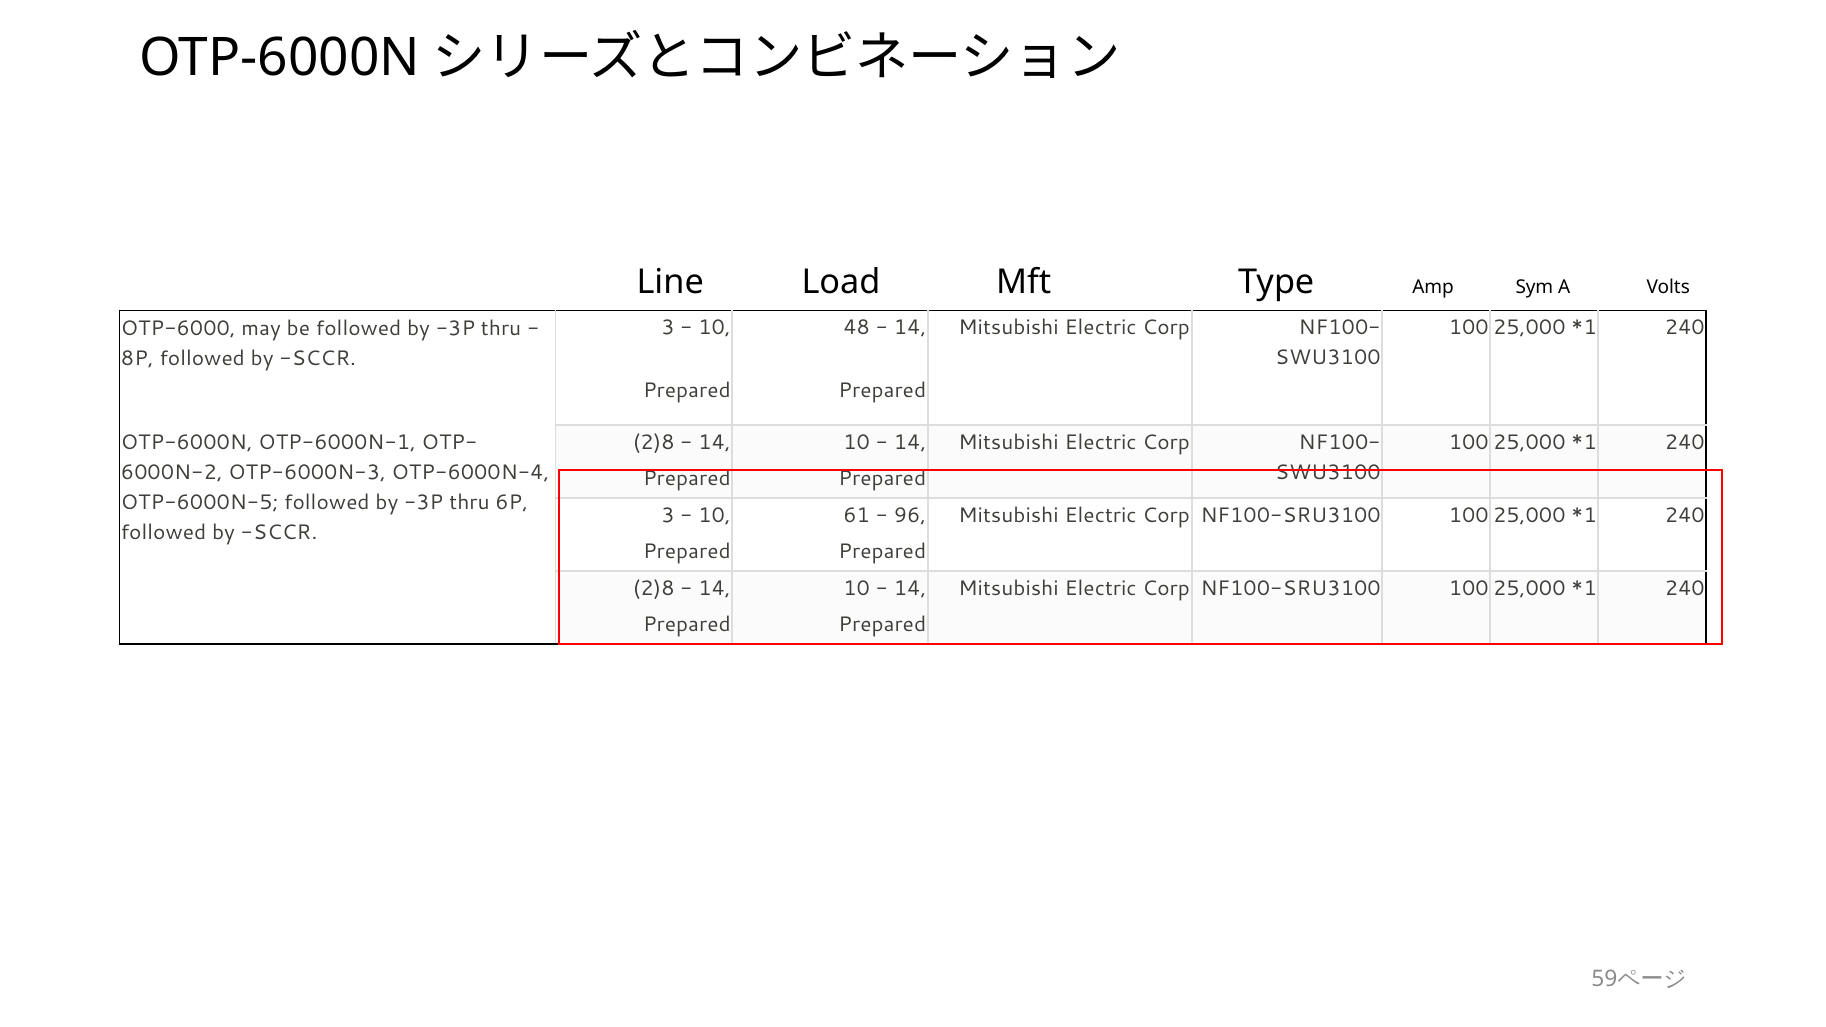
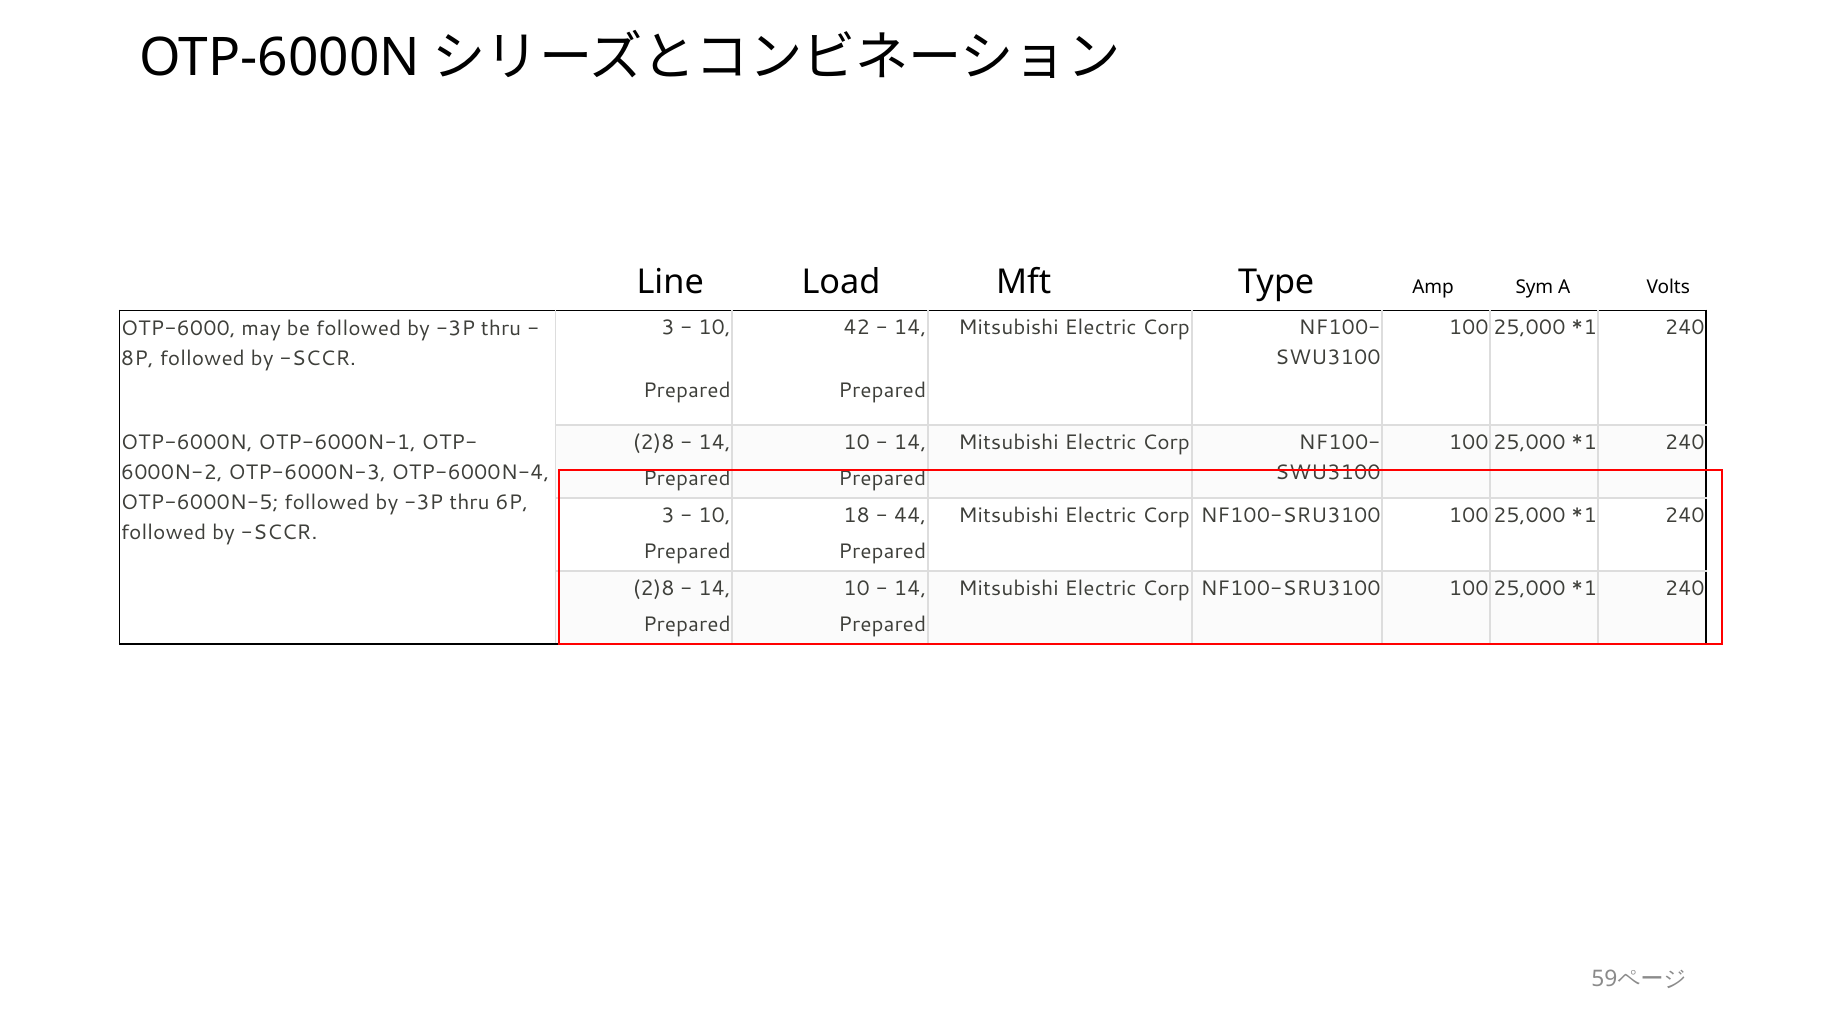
48: 48 -> 42
61: 61 -> 18
96: 96 -> 44
